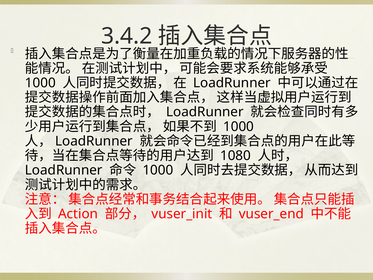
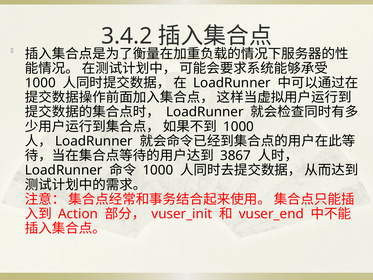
1080: 1080 -> 3867
